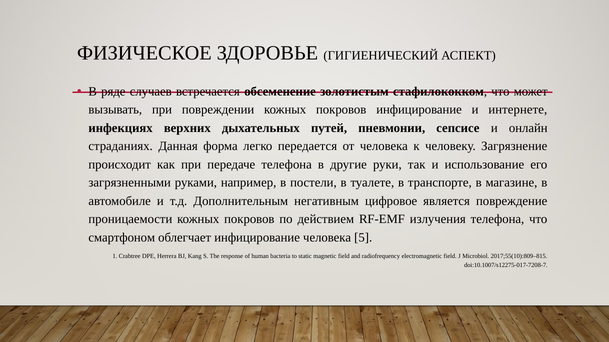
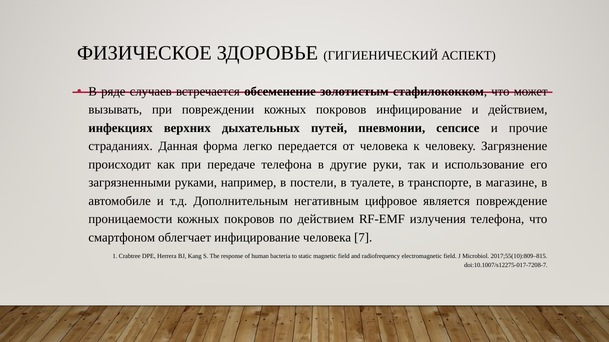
и интернете: интернете -> действием
онлайн: онлайн -> прочие
5: 5 -> 7
